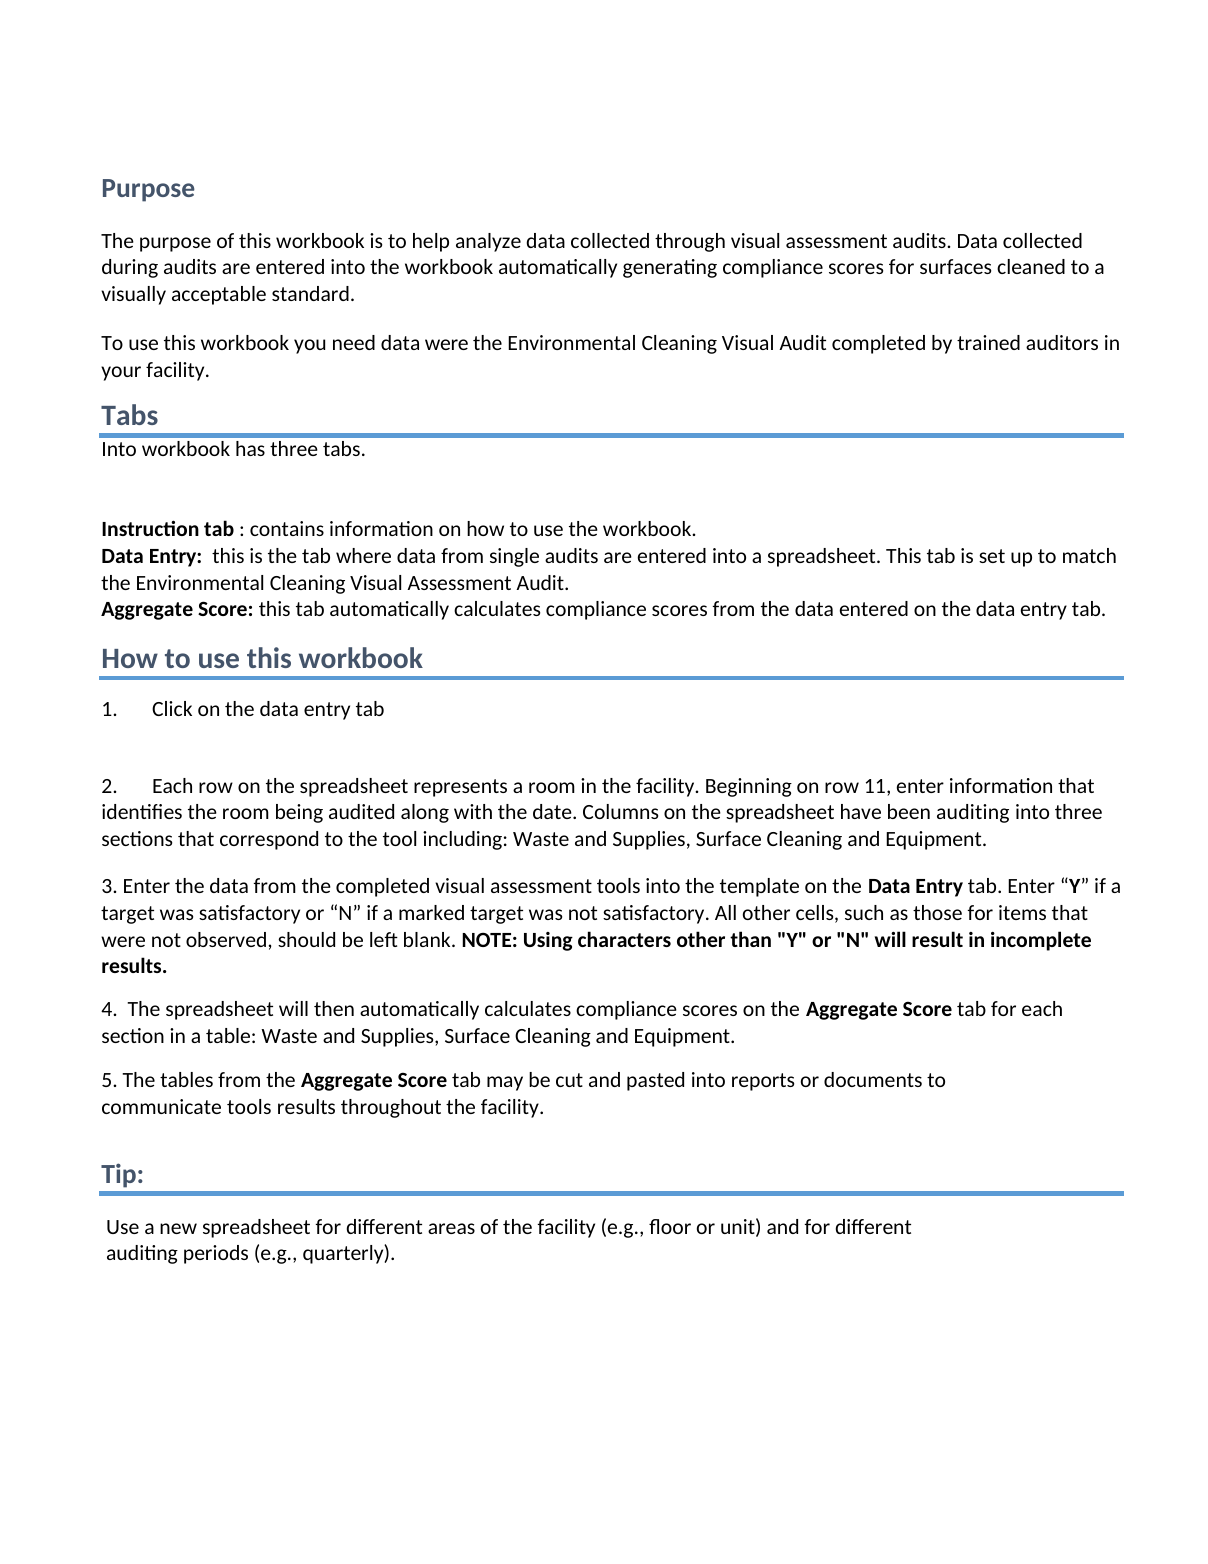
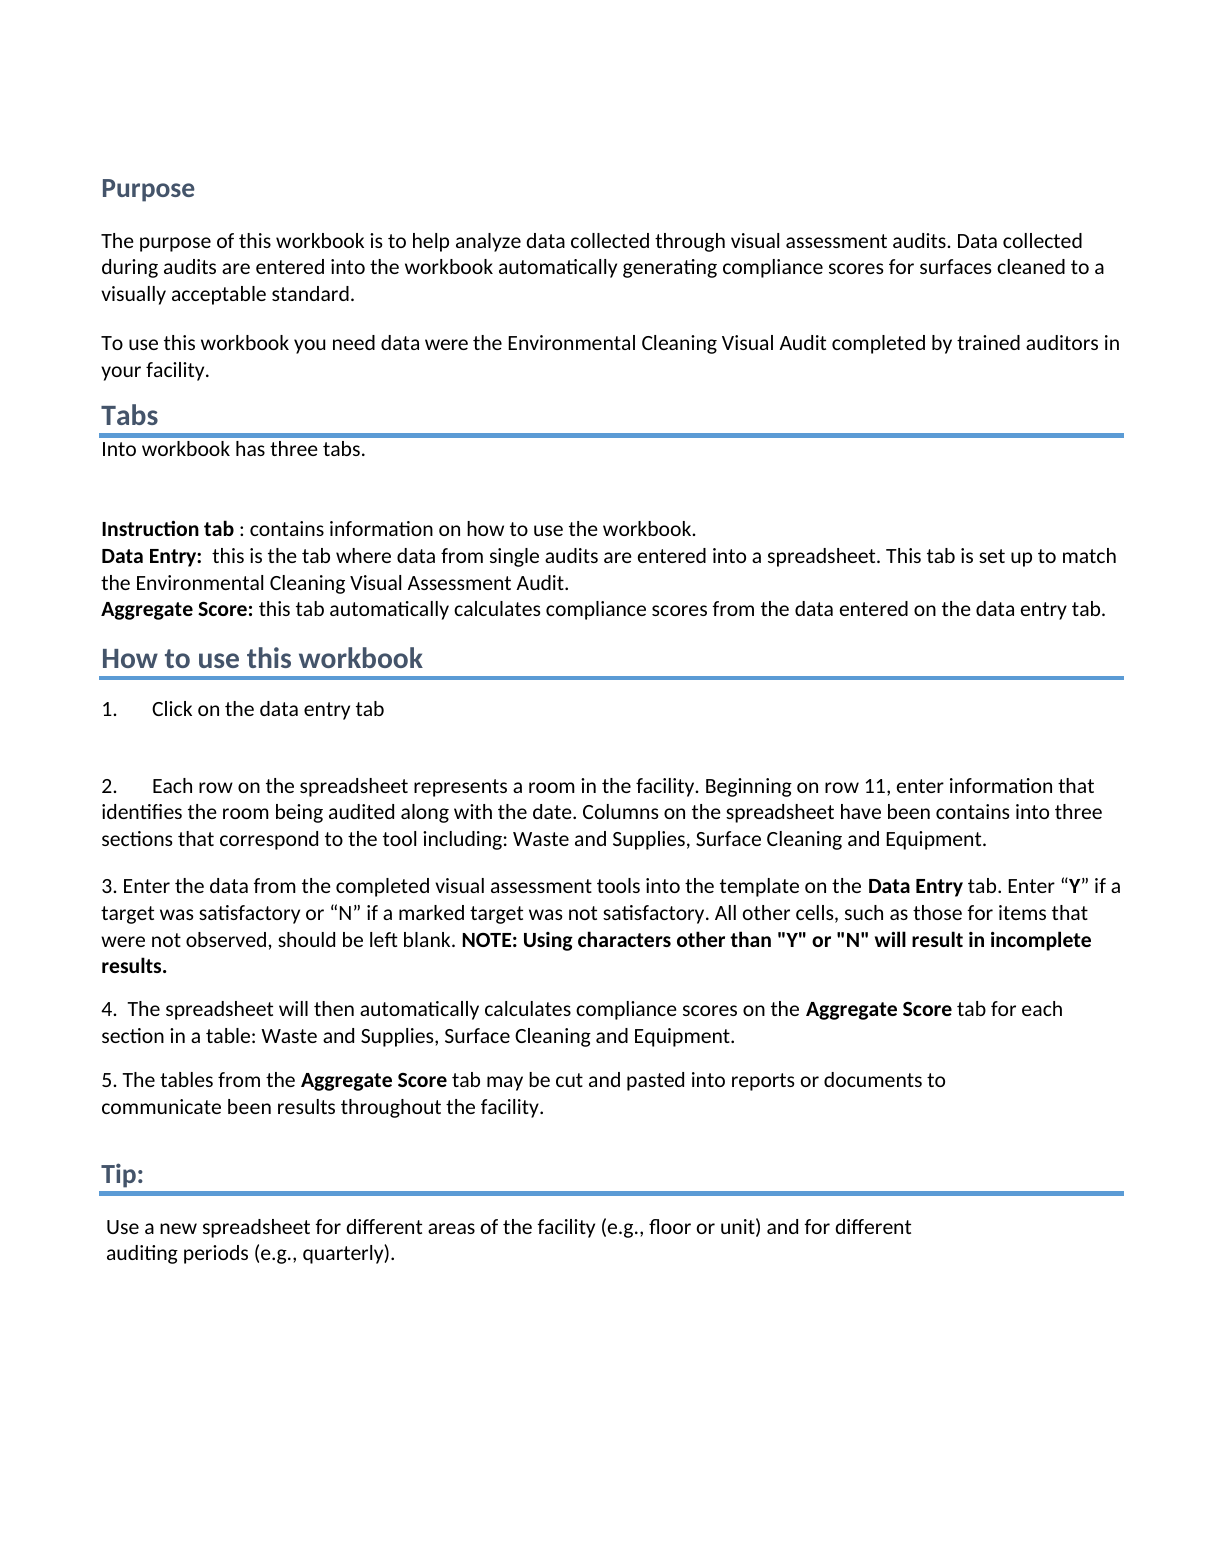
been auditing: auditing -> contains
tools at (249, 1107): tools -> been
